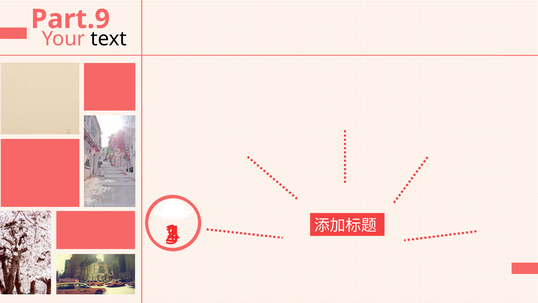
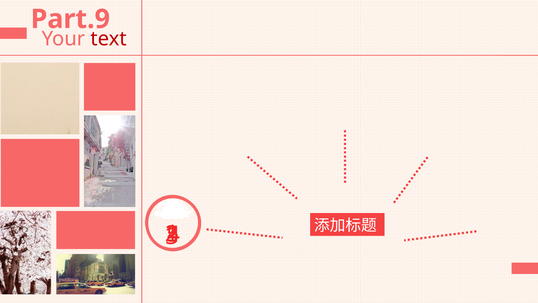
text colour: black -> red
